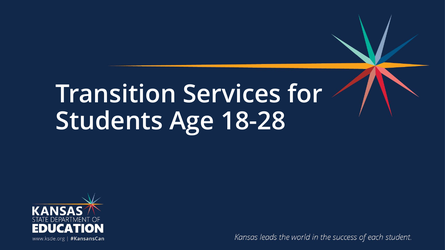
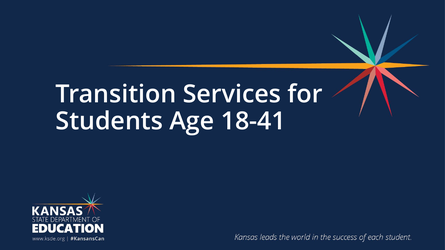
18-28: 18-28 -> 18-41
